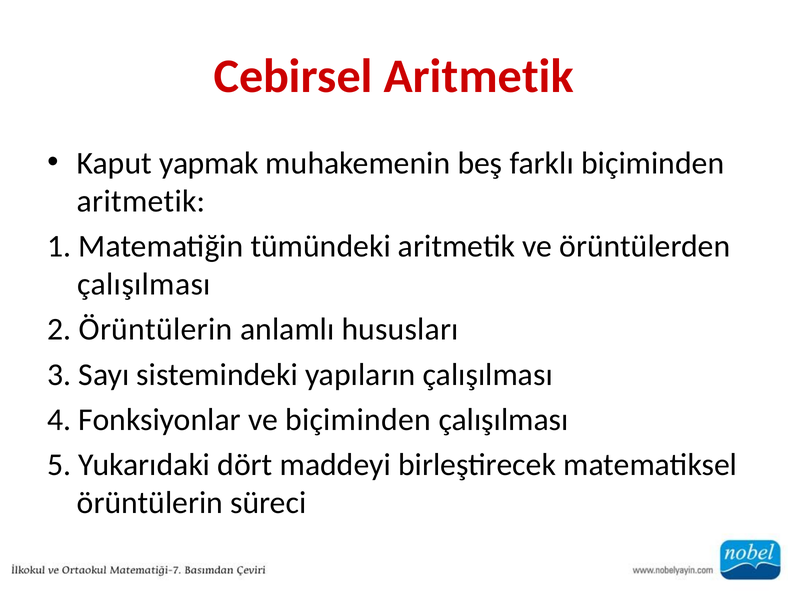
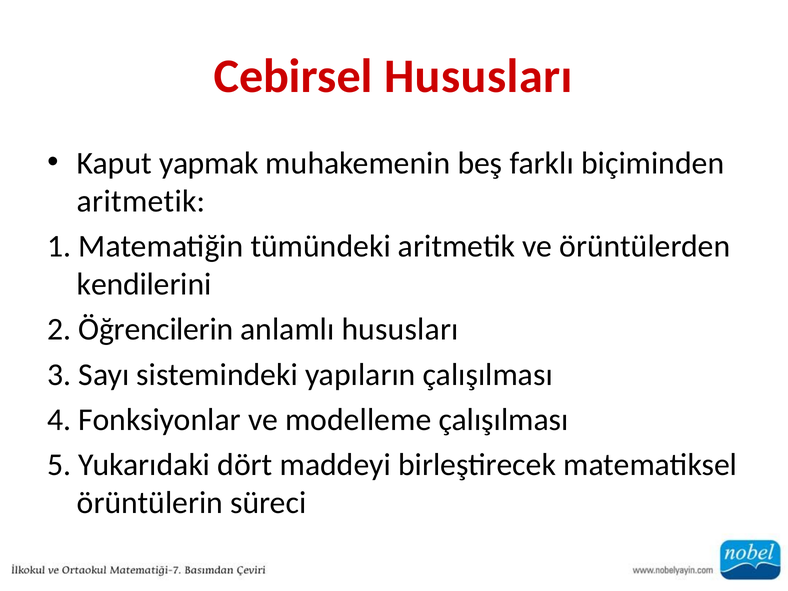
Cebirsel Aritmetik: Aritmetik -> Hususları
çalışılması at (144, 284): çalışılması -> kendilerini
2 Örüntülerin: Örüntülerin -> Öğrencilerin
ve biçiminden: biçiminden -> modelleme
